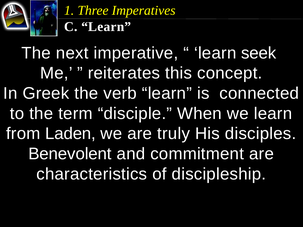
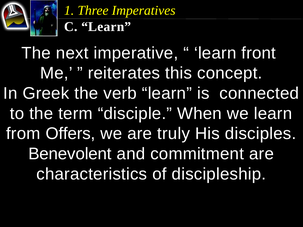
seek: seek -> front
Laden: Laden -> Offers
